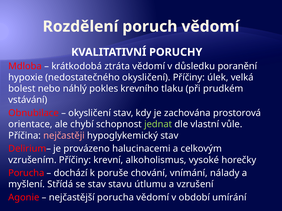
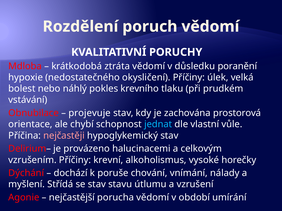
okysličení at (90, 113): okysličení -> projevuje
jednat colour: light green -> light blue
Porucha at (26, 173): Porucha -> Dýchání
